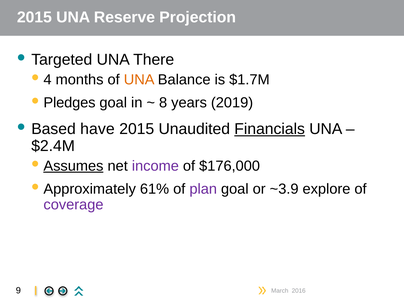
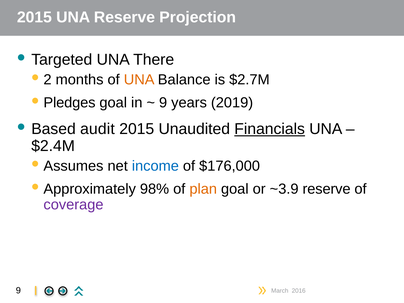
4: 4 -> 2
$1.7M: $1.7M -> $2.7M
8 at (163, 103): 8 -> 9
have: have -> audit
Assumes underline: present -> none
income colour: purple -> blue
61%: 61% -> 98%
plan colour: purple -> orange
~3.9 explore: explore -> reserve
